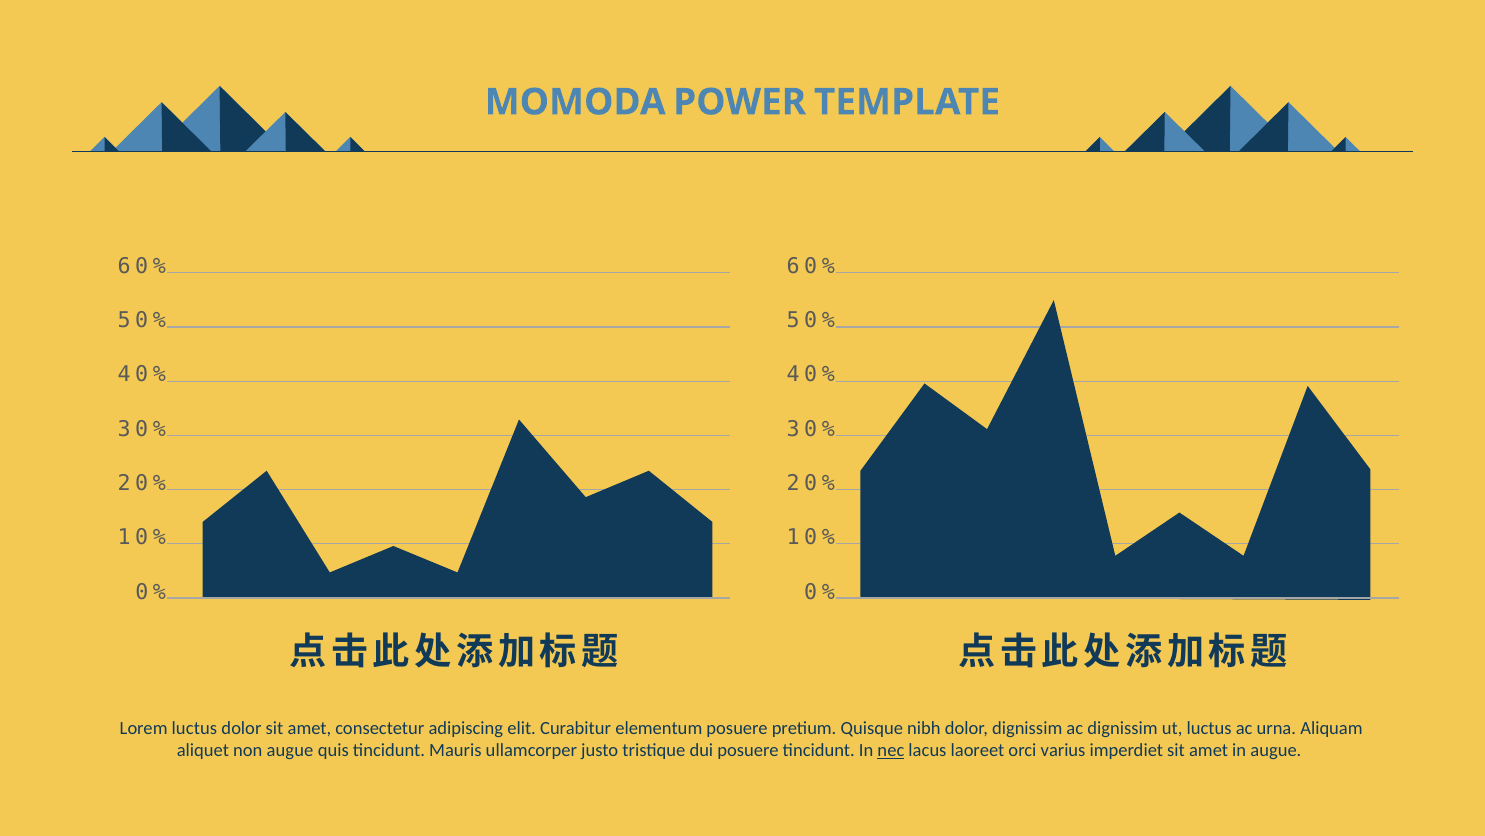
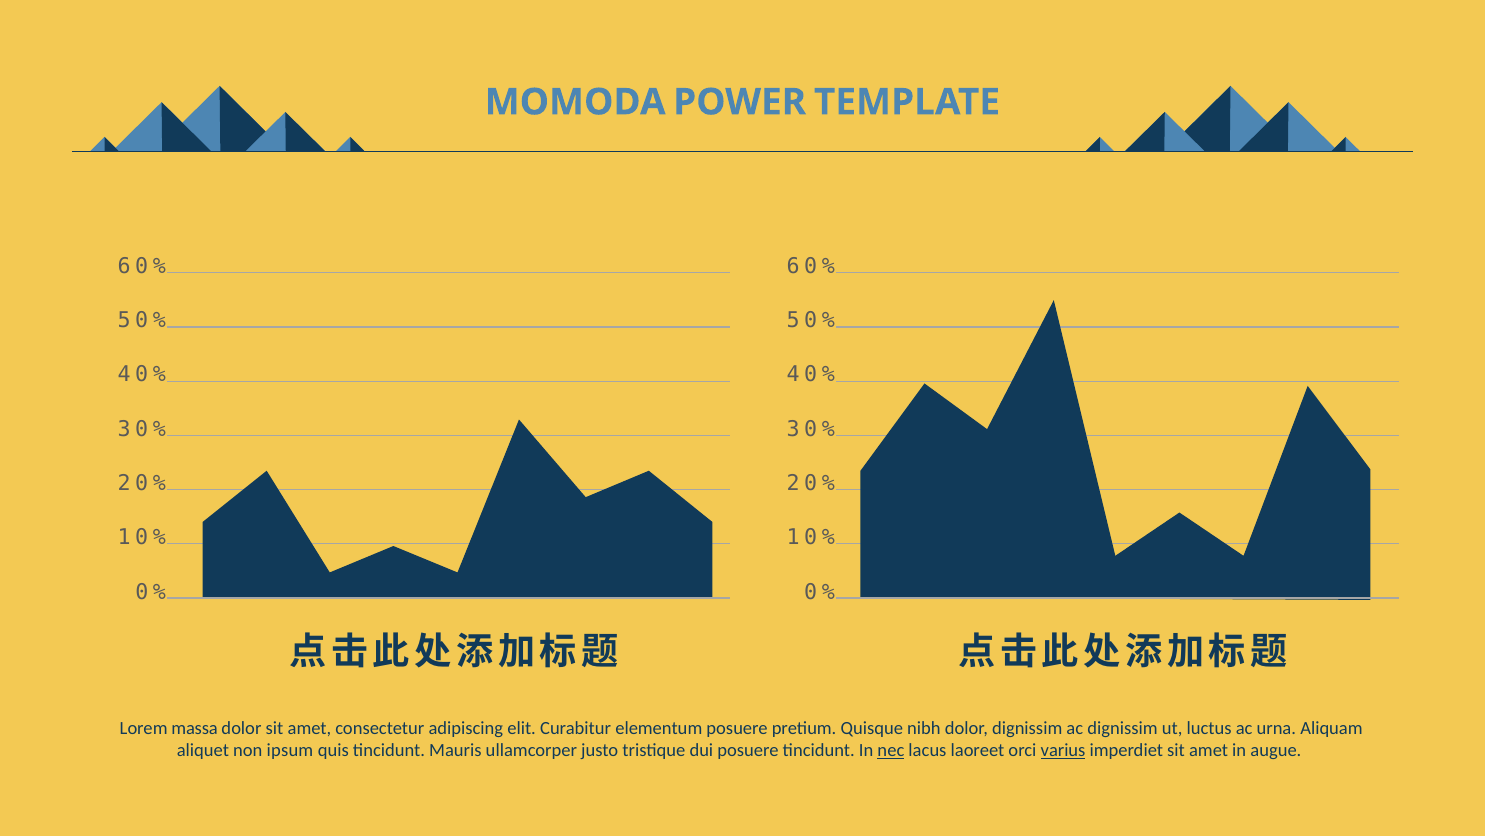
Lorem luctus: luctus -> massa
non augue: augue -> ipsum
varius underline: none -> present
